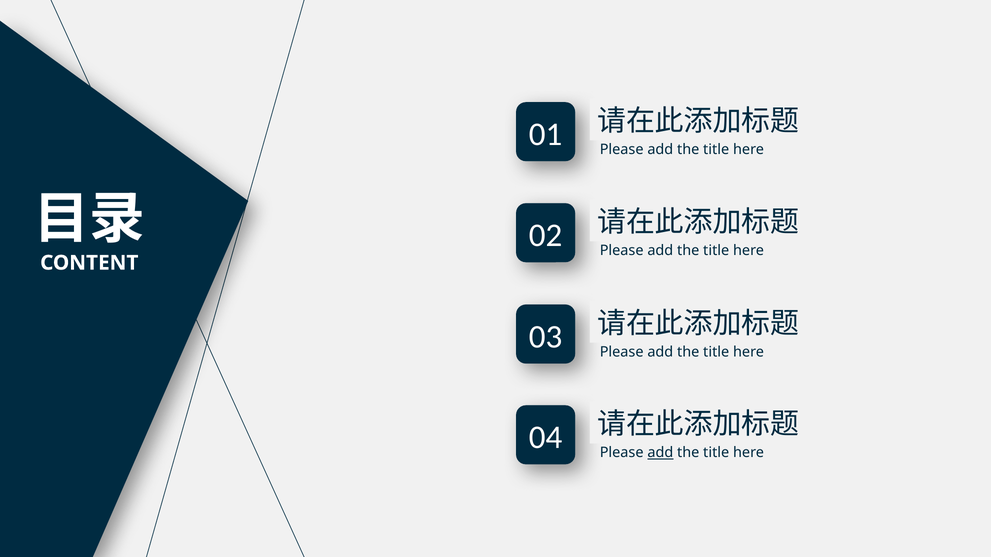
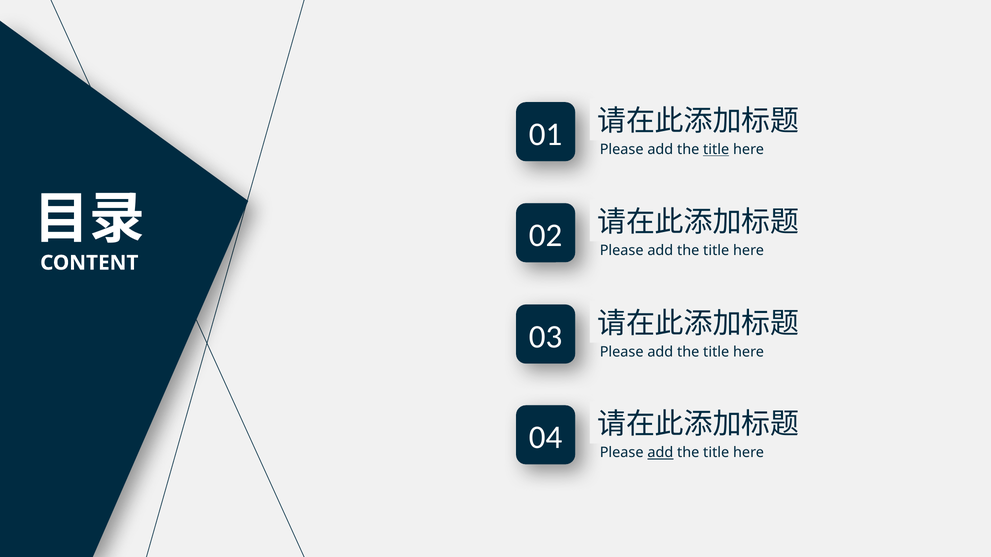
title at (716, 150) underline: none -> present
